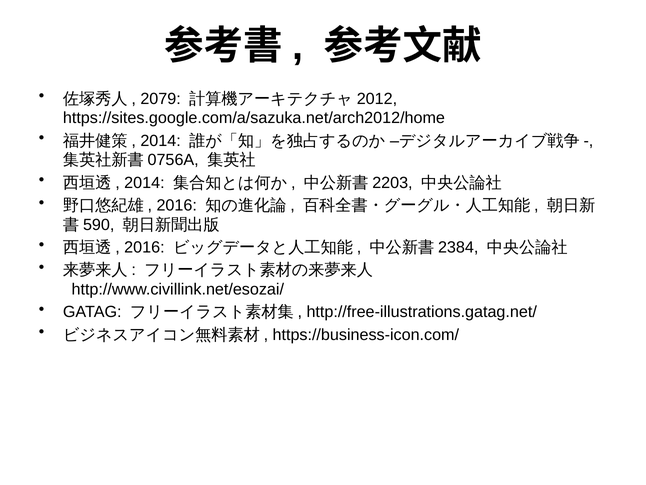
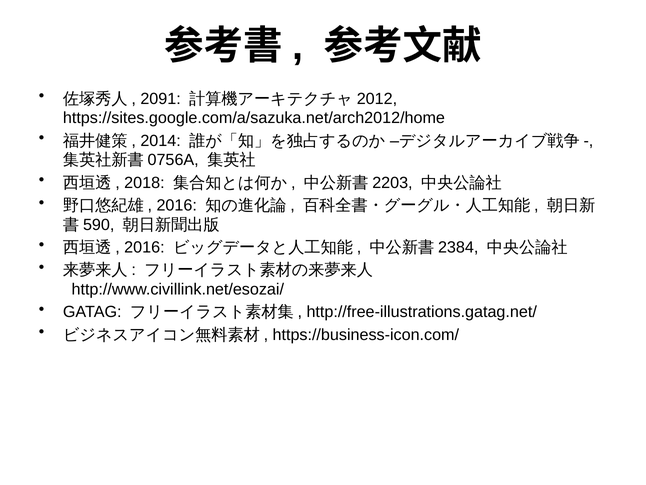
2079: 2079 -> 2091
2014 at (144, 183): 2014 -> 2018
